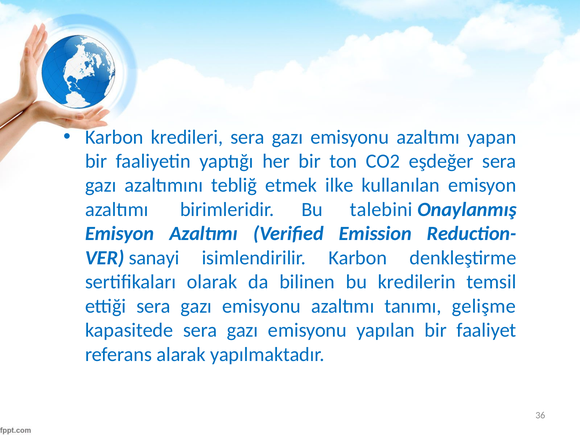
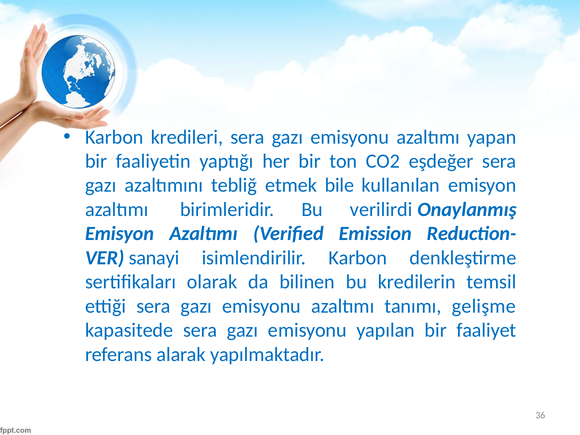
ilke: ilke -> bile
talebini: talebini -> verilirdi
